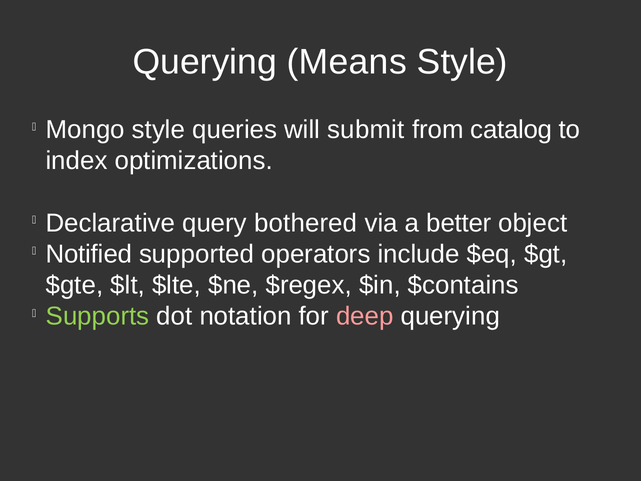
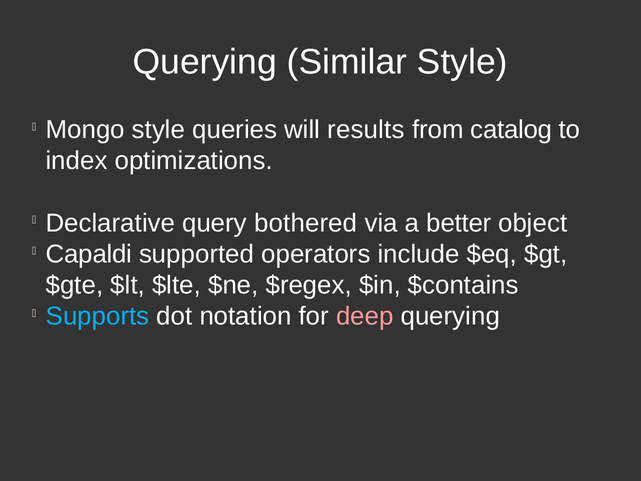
Means: Means -> Similar
submit: submit -> results
Notified: Notified -> Capaldi
Supports colour: light green -> light blue
